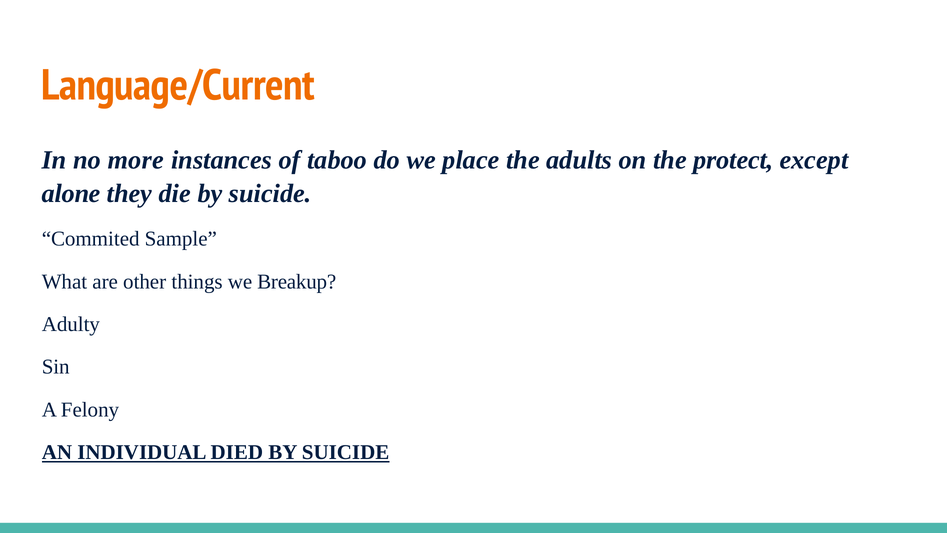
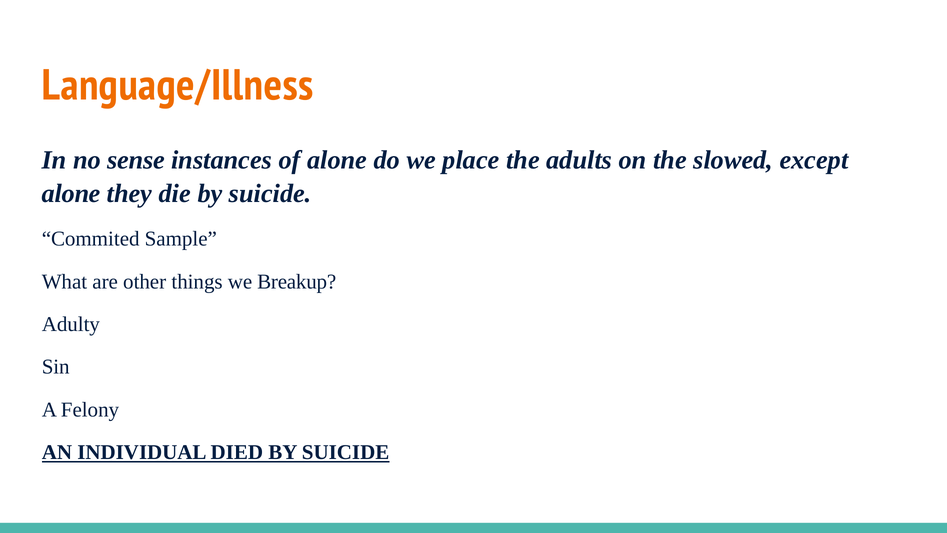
Language/Current: Language/Current -> Language/Illness
more: more -> sense
of taboo: taboo -> alone
protect: protect -> slowed
